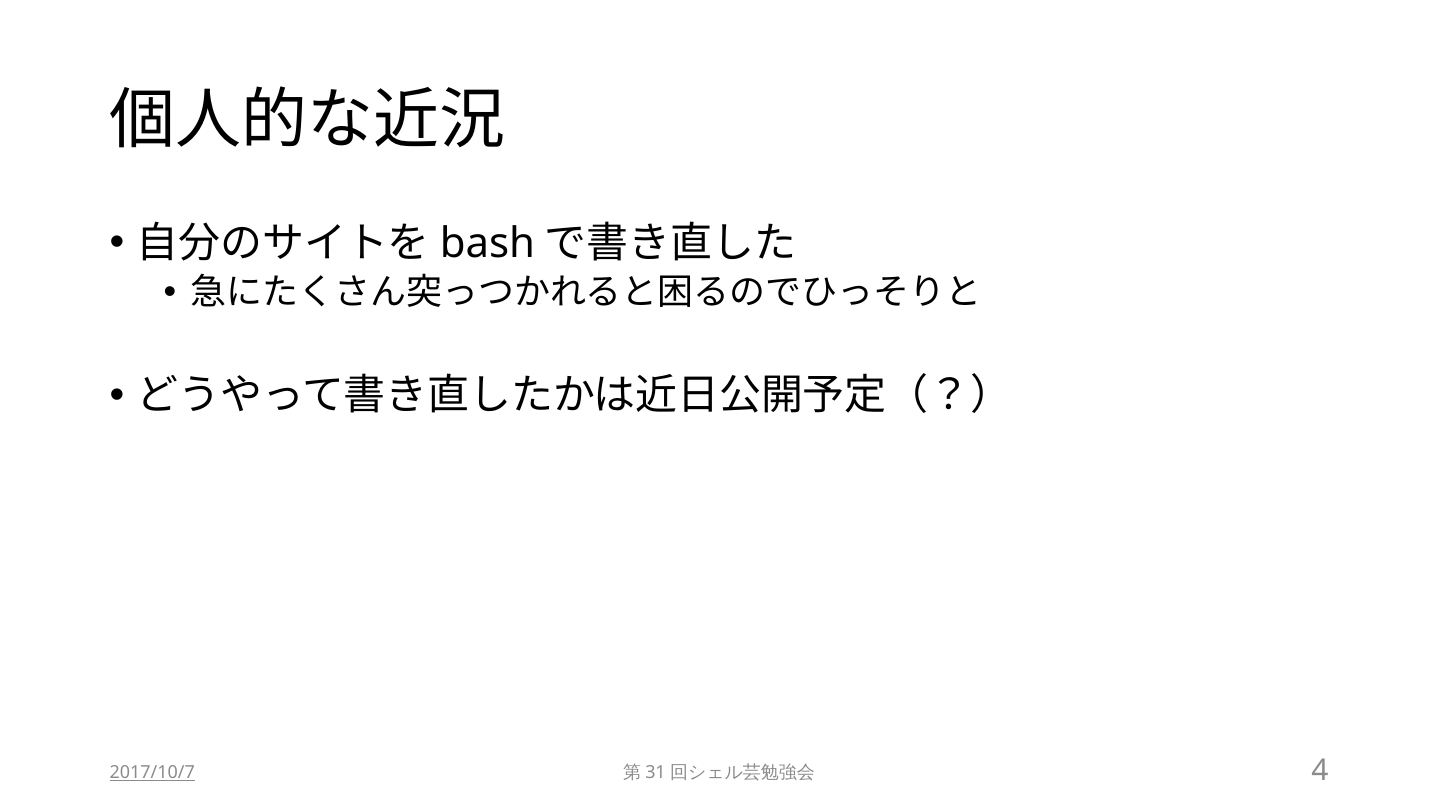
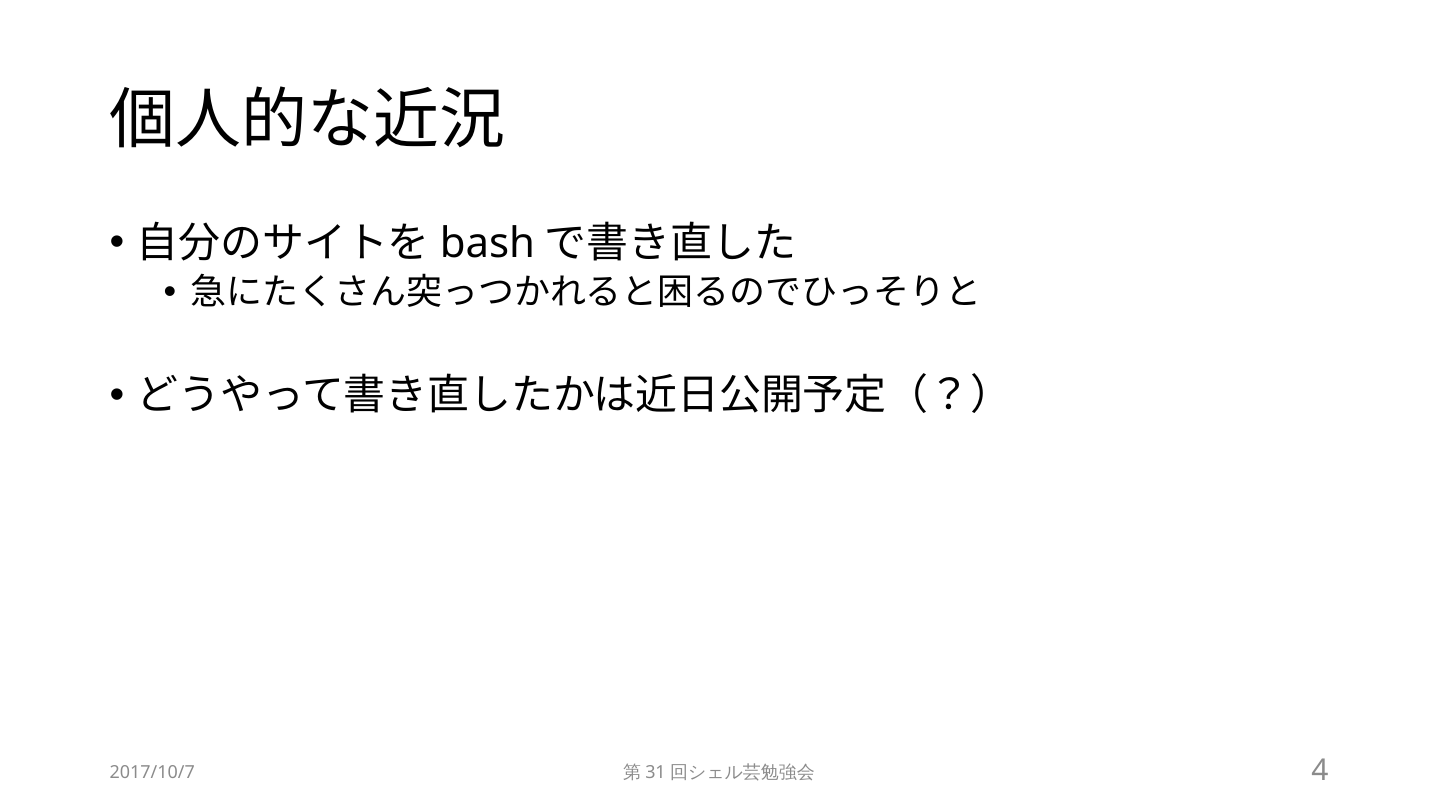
2017/10/7 underline: present -> none
